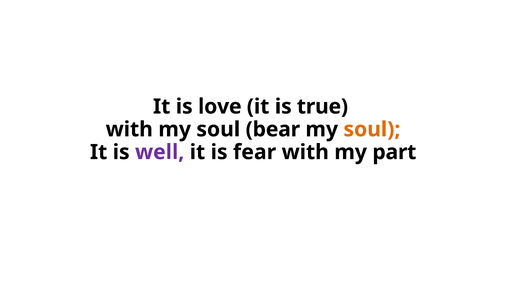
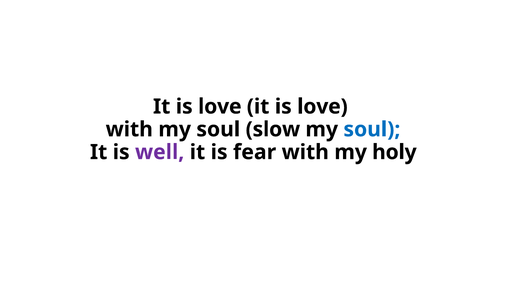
true at (322, 106): true -> love
bear: bear -> slow
soul at (372, 129) colour: orange -> blue
part: part -> holy
